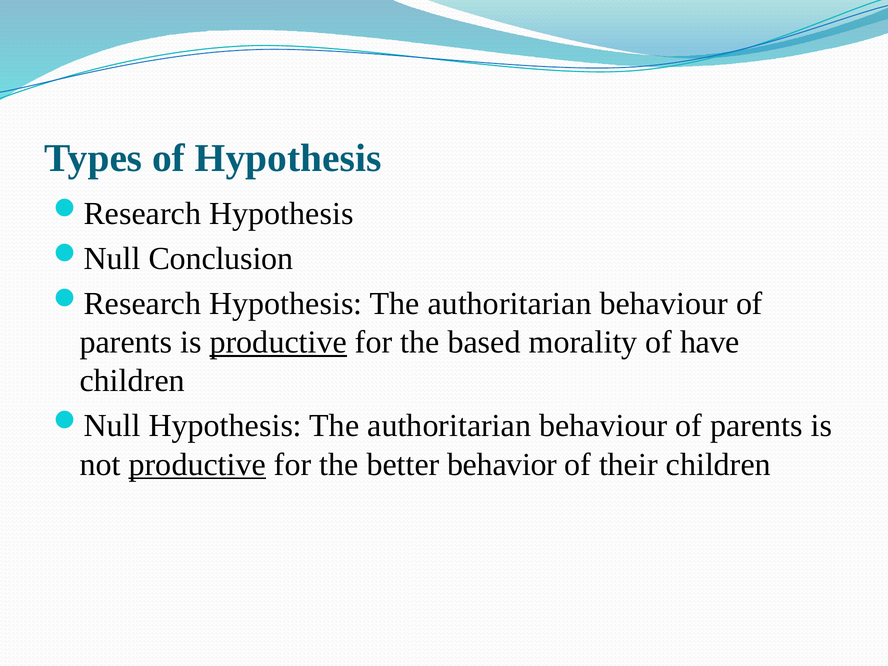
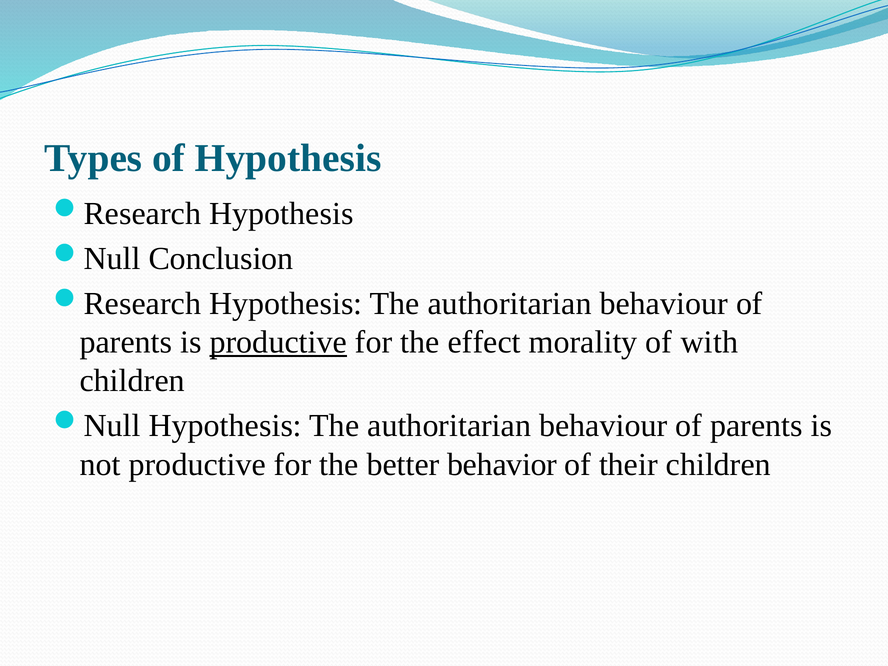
based: based -> effect
have: have -> with
productive at (197, 464) underline: present -> none
